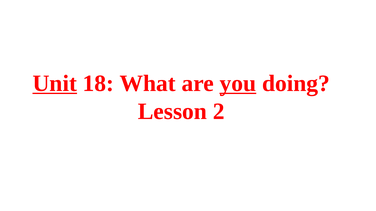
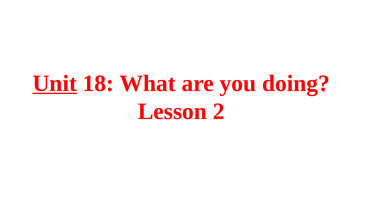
you underline: present -> none
